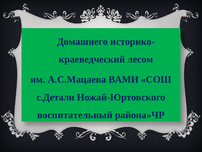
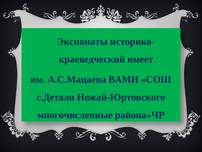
Домашнего: Домашнего -> Экспонаты
лесом: лесом -> имеет
воспитательный: воспитательный -> многочисленные
